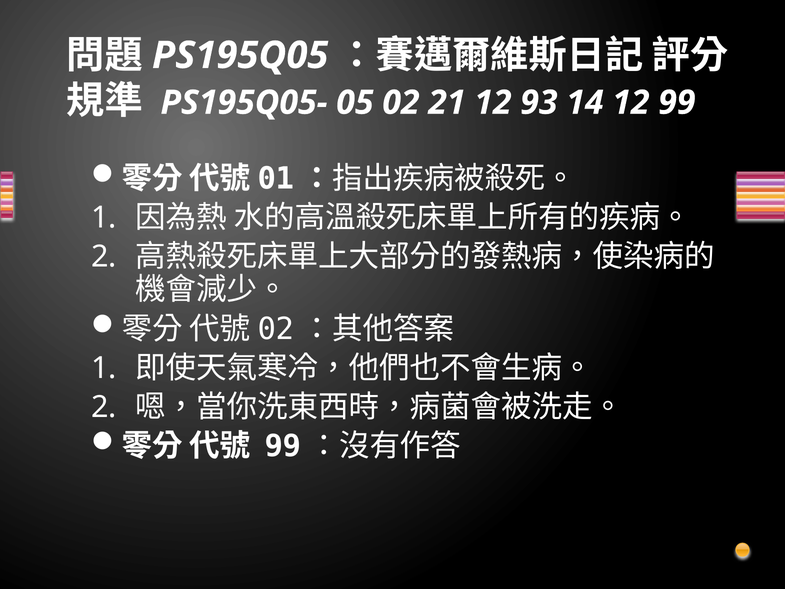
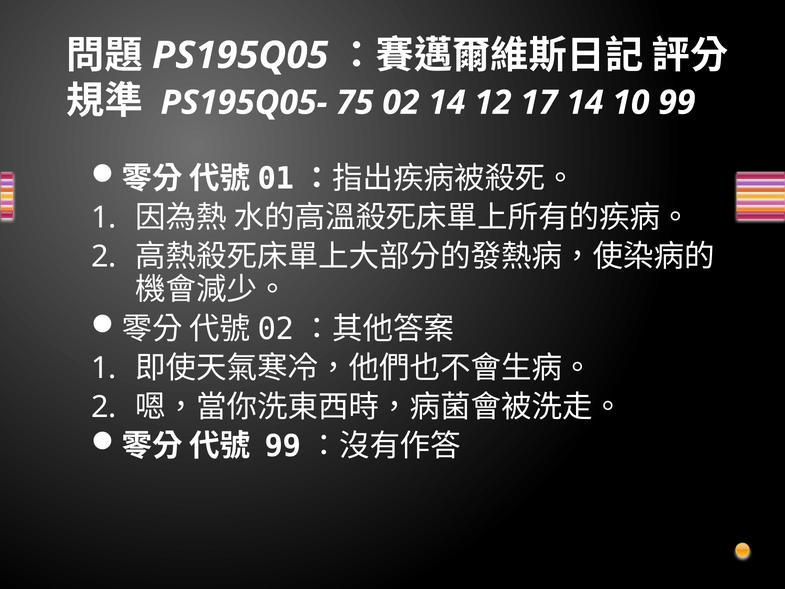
05: 05 -> 75
02 21: 21 -> 14
93: 93 -> 17
14 12: 12 -> 10
